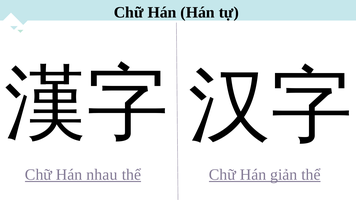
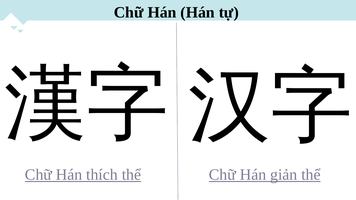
nhau: nhau -> thích
